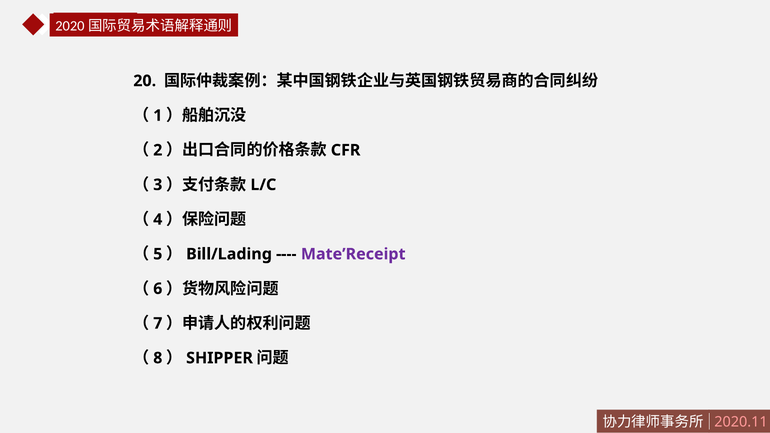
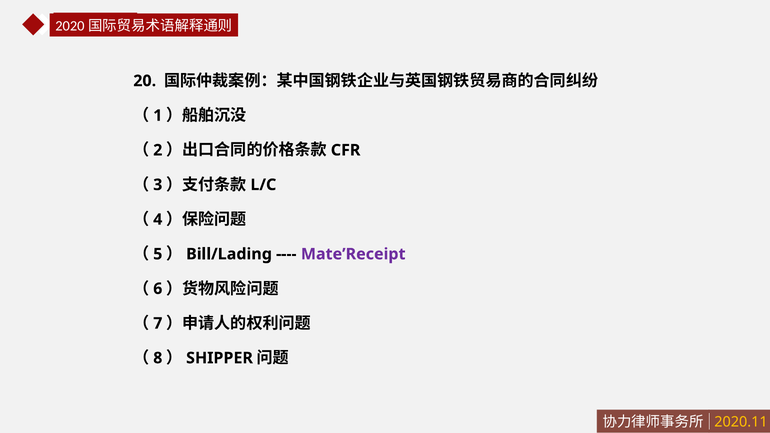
2020.11 colour: pink -> yellow
